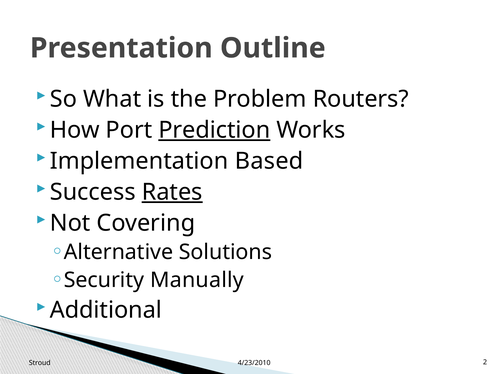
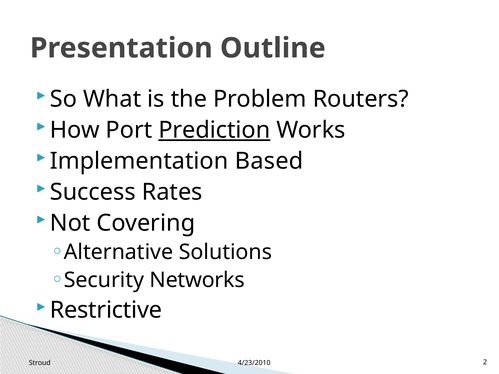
Rates underline: present -> none
Manually: Manually -> Networks
Additional: Additional -> Restrictive
